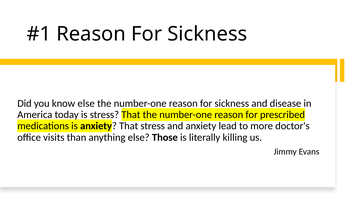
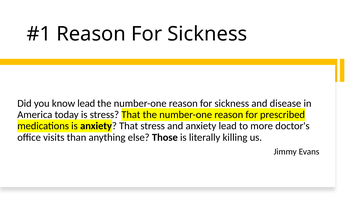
know else: else -> lead
